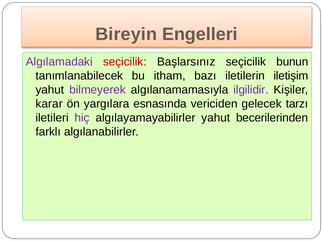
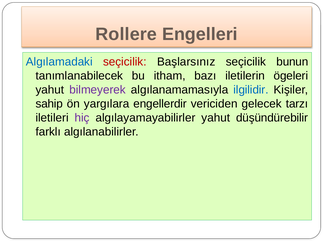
Bireyin: Bireyin -> Rollere
Algılamadaki colour: purple -> blue
iletişim: iletişim -> ögeleri
ilgilidir colour: purple -> blue
karar: karar -> sahip
esnasında: esnasında -> engellerdir
becerilerinden: becerilerinden -> düşündürebilir
